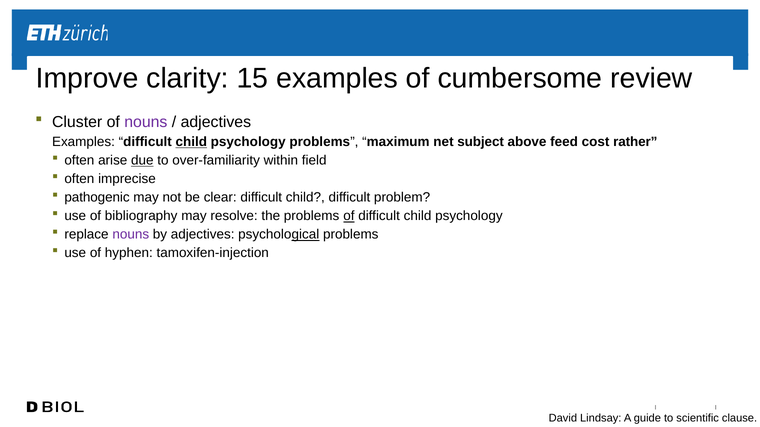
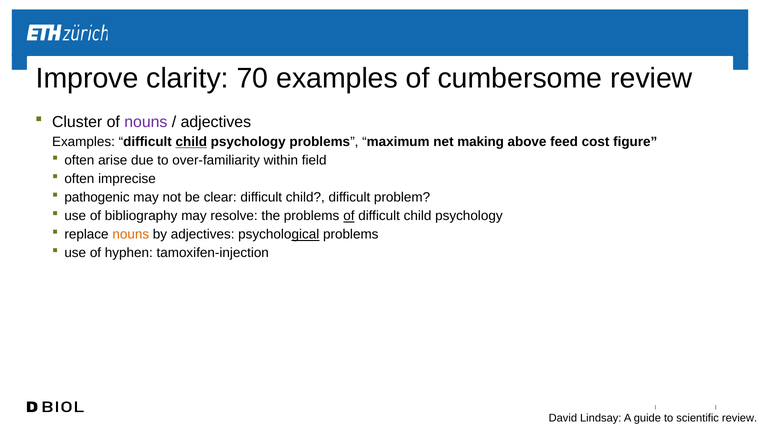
15: 15 -> 70
subject: subject -> making
rather: rather -> figure
due underline: present -> none
nouns at (131, 235) colour: purple -> orange
scientific clause: clause -> review
